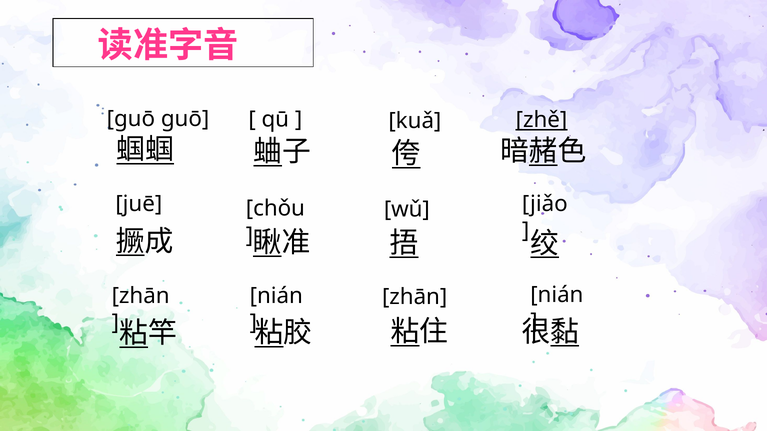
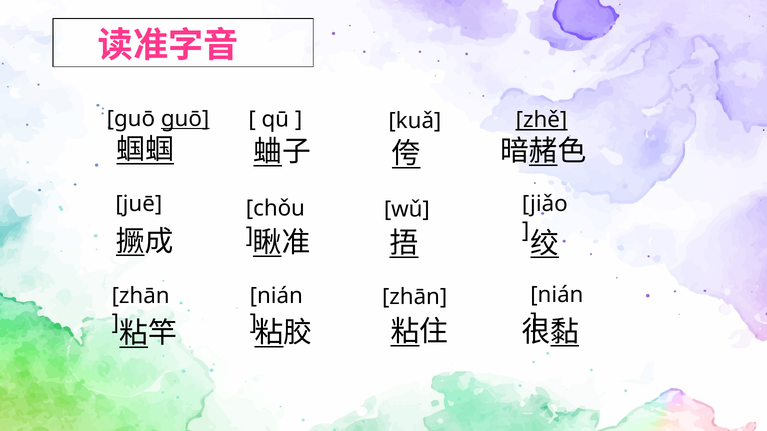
guō at (185, 119) underline: none -> present
